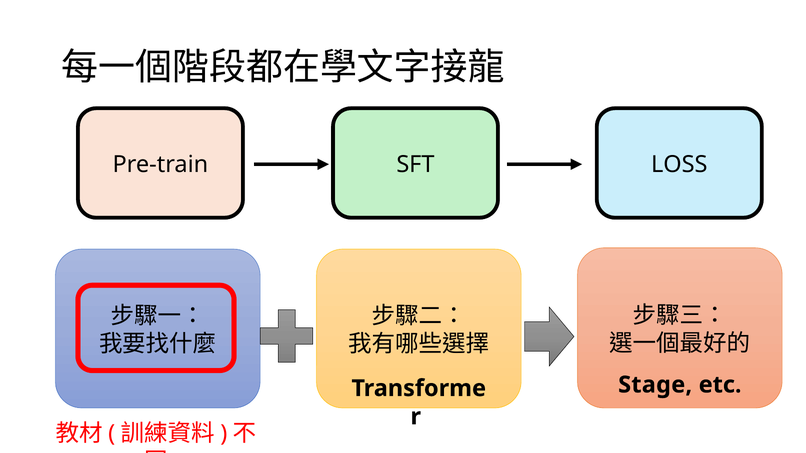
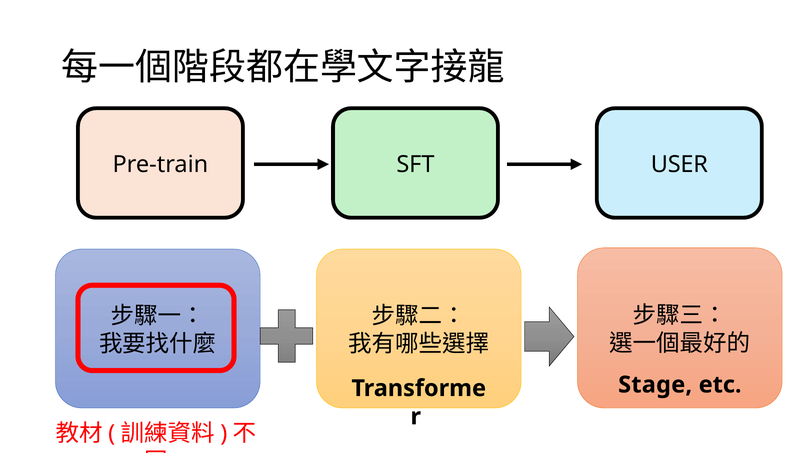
LOSS: LOSS -> USER
